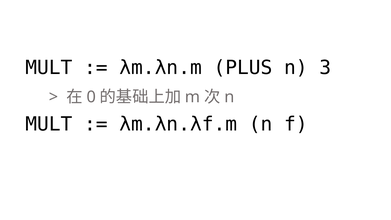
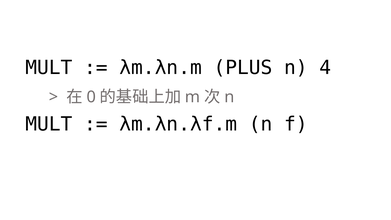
3: 3 -> 4
